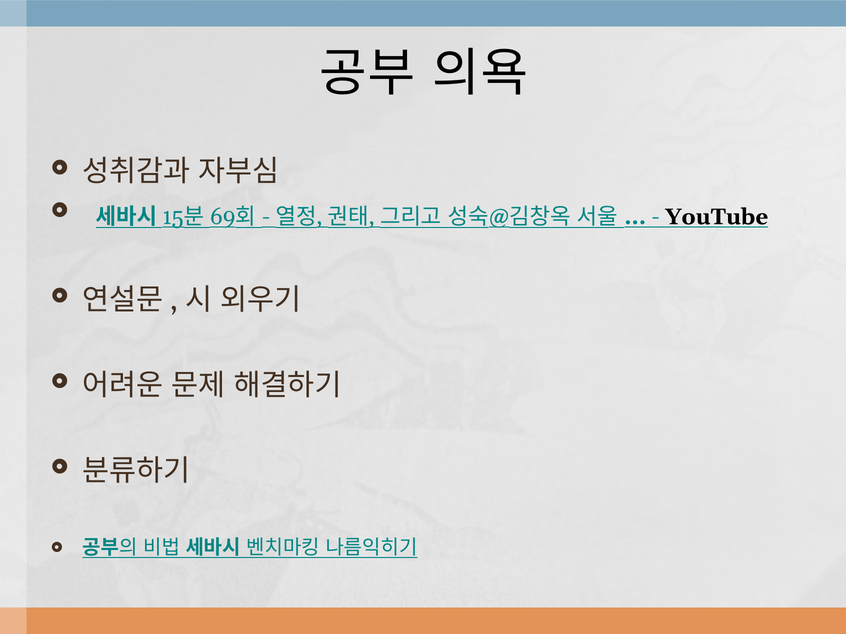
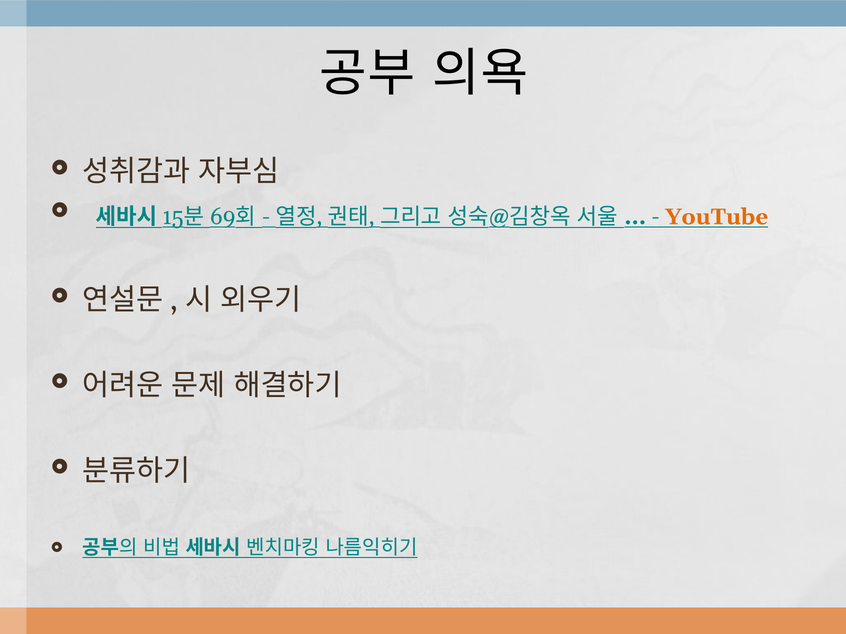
YouTube colour: black -> orange
